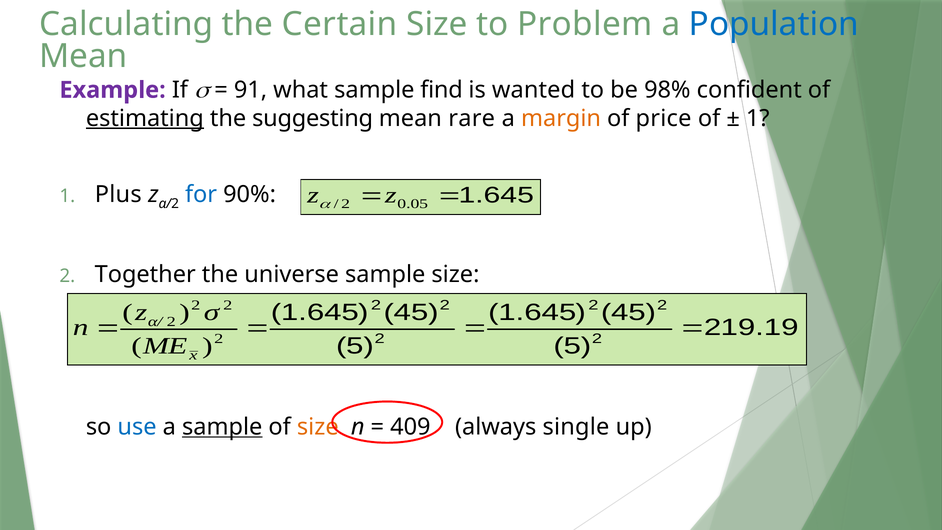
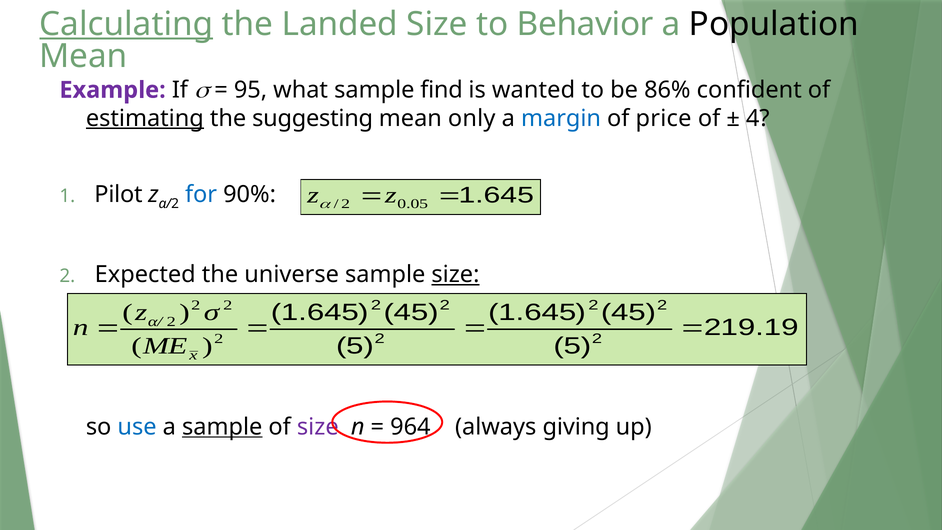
Calculating underline: none -> present
Certain: Certain -> Landed
Problem: Problem -> Behavior
Population colour: blue -> black
91: 91 -> 95
98%: 98% -> 86%
rare: rare -> only
margin colour: orange -> blue
1 at (758, 118): 1 -> 4
Plus: Plus -> Pilot
Together: Together -> Expected
size at (455, 274) underline: none -> present
size at (318, 427) colour: orange -> purple
409: 409 -> 964
single: single -> giving
